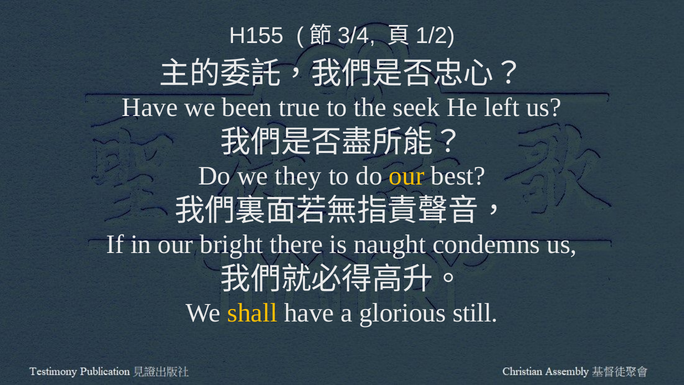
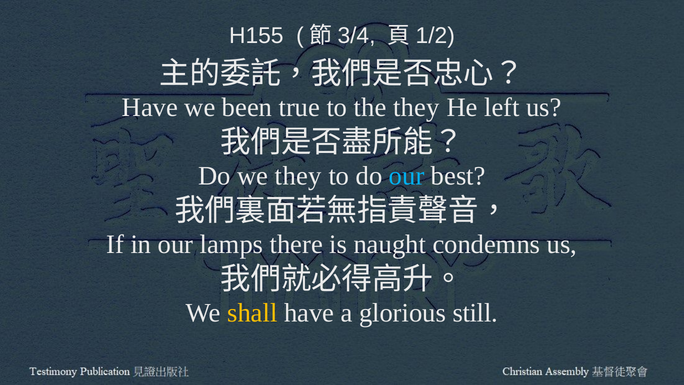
the seek: seek -> they
our at (407, 176) colour: yellow -> light blue
bright: bright -> lamps
